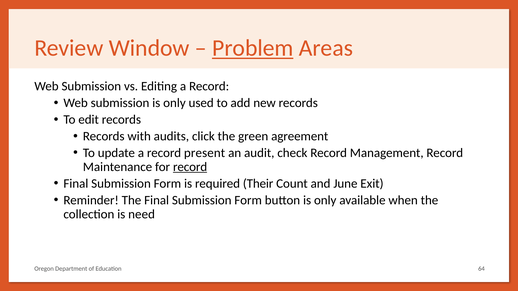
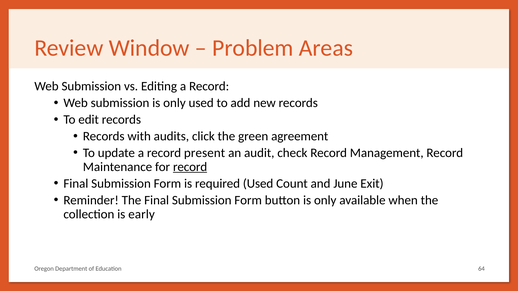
Problem underline: present -> none
required Their: Their -> Used
need: need -> early
